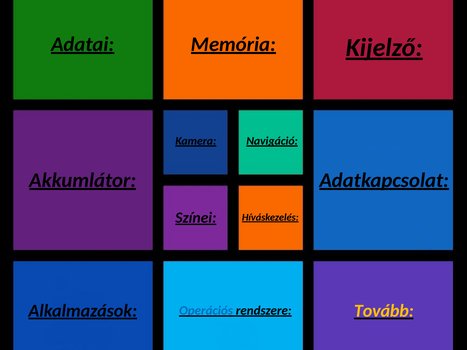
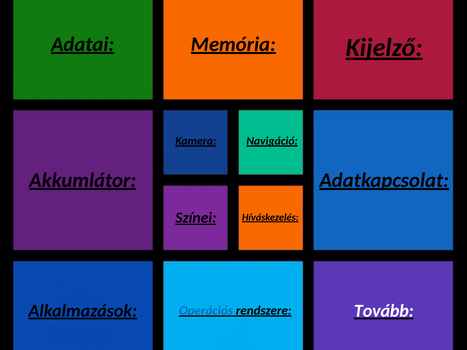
Tovább colour: yellow -> white
